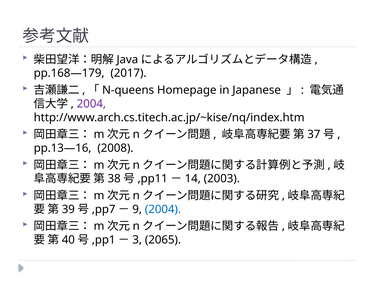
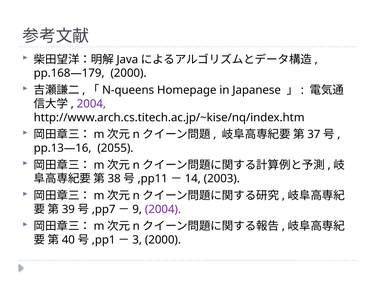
pp.168—179 2017: 2017 -> 2000
2008: 2008 -> 2055
2004 at (163, 209) colour: blue -> purple
2065 at (163, 240): 2065 -> 2000
